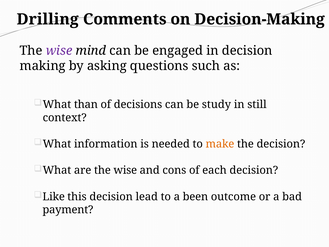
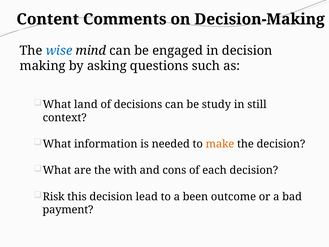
Drilling: Drilling -> Content
wise at (59, 51) colour: purple -> blue
than: than -> land
are the wise: wise -> with
Like: Like -> Risk
